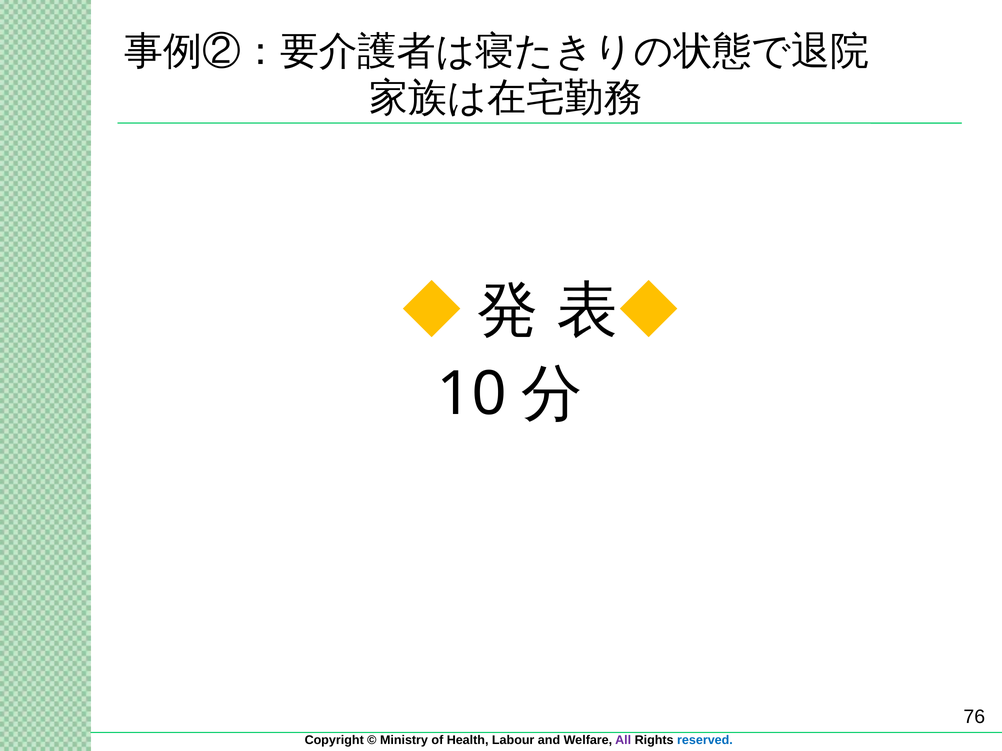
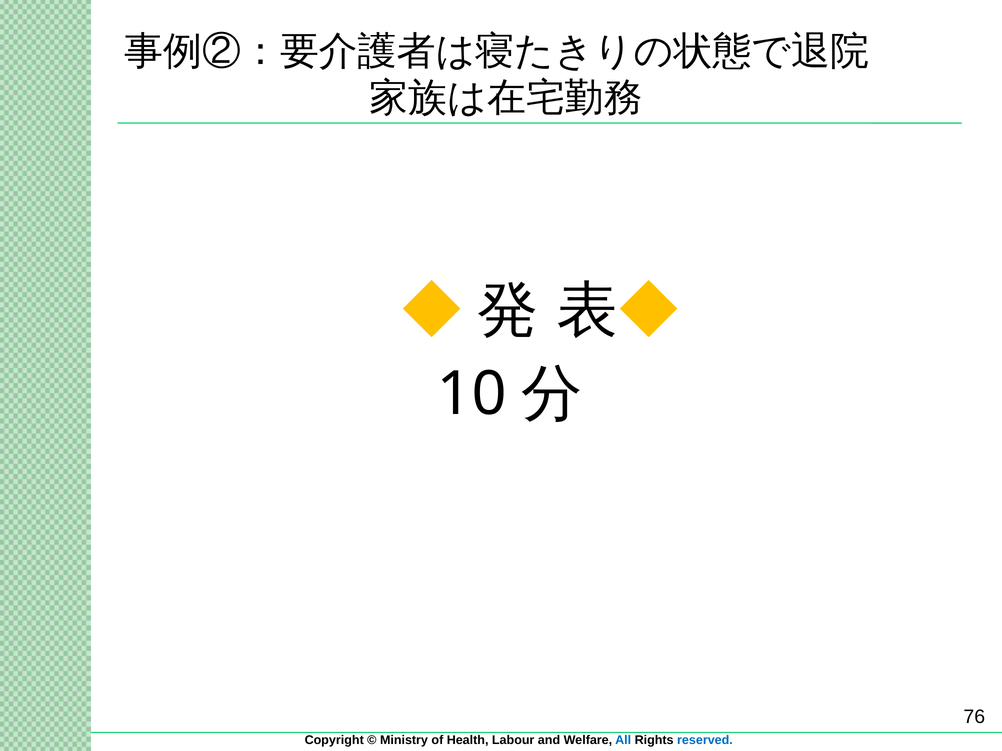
All colour: purple -> blue
